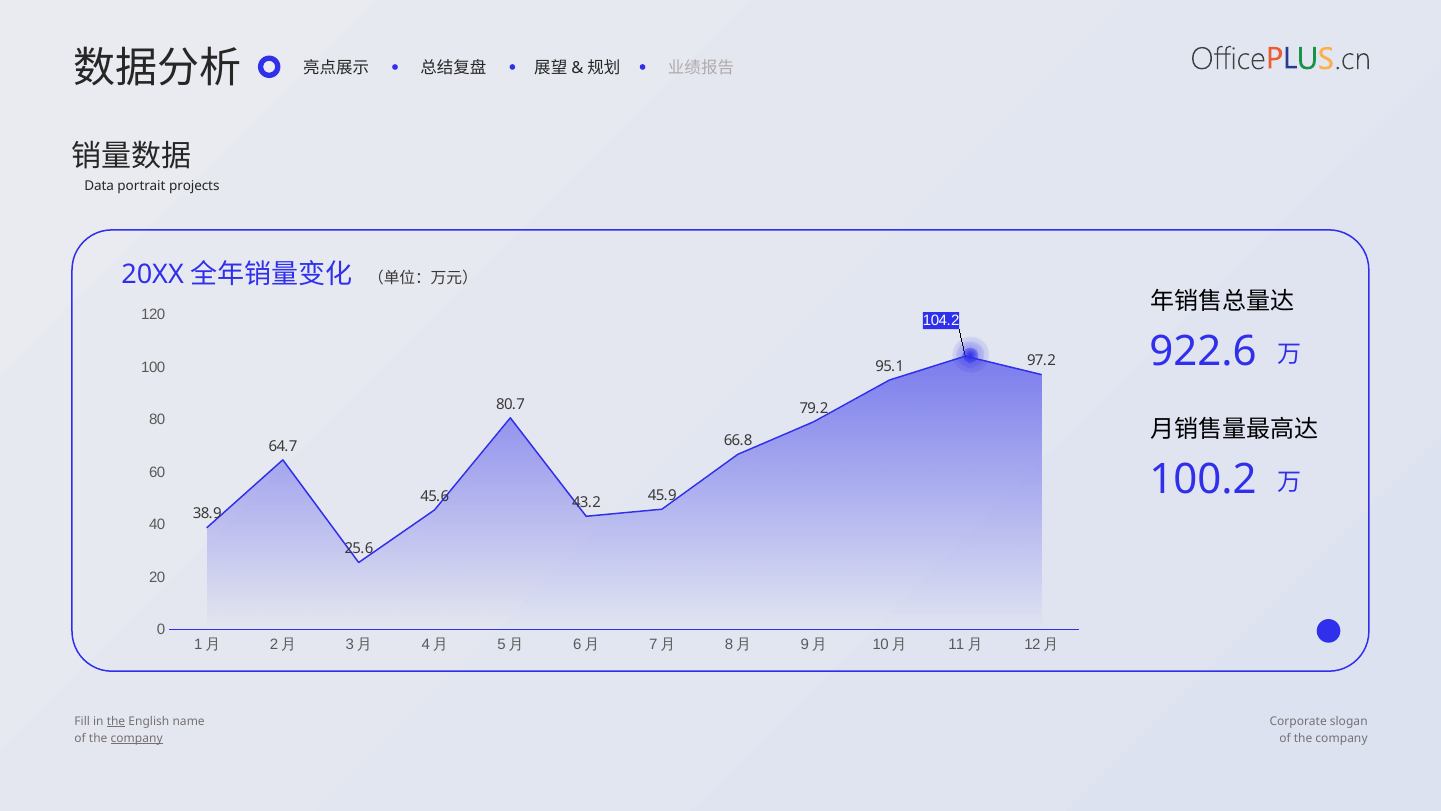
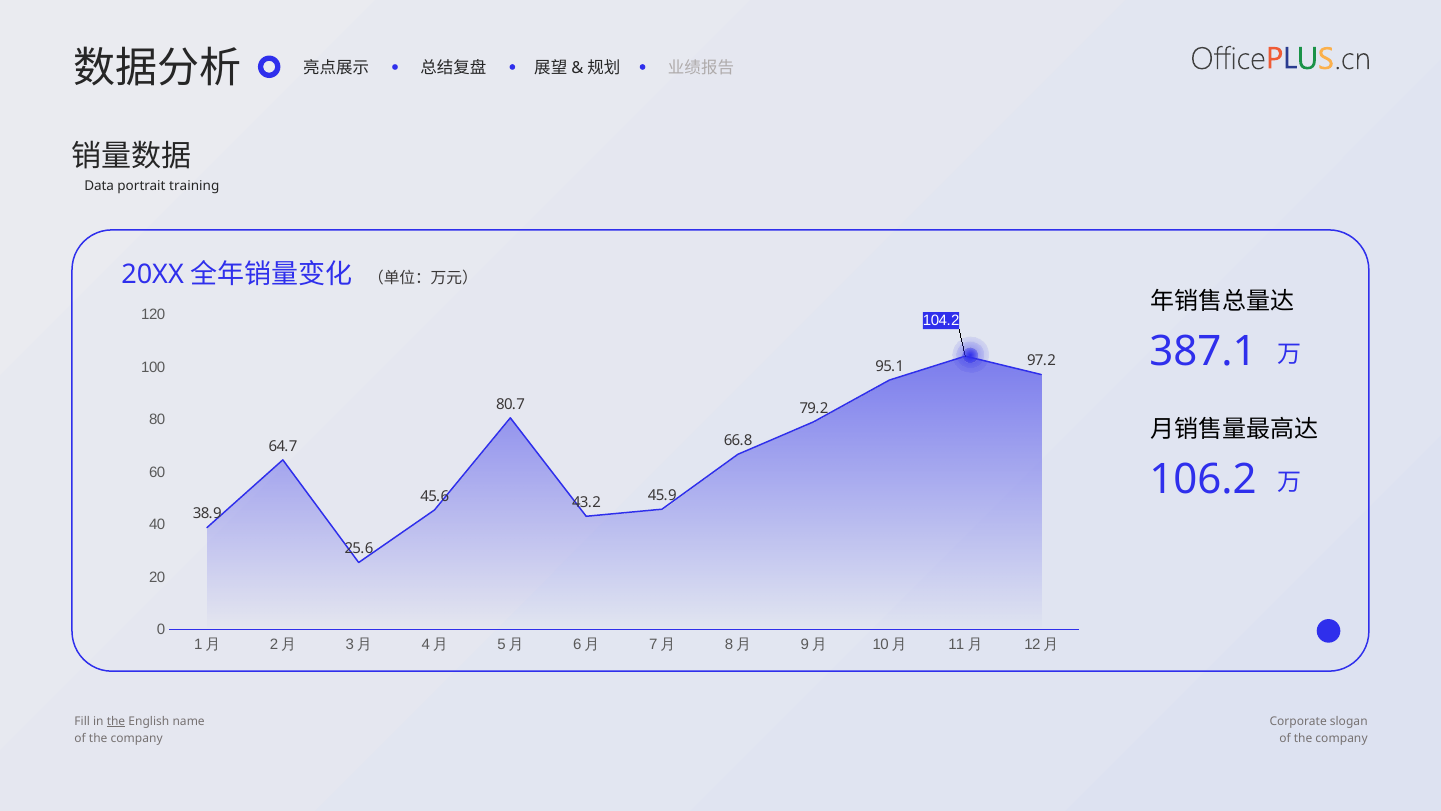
projects: projects -> training
922.6: 922.6 -> 387.1
100.2: 100.2 -> 106.2
company at (137, 738) underline: present -> none
